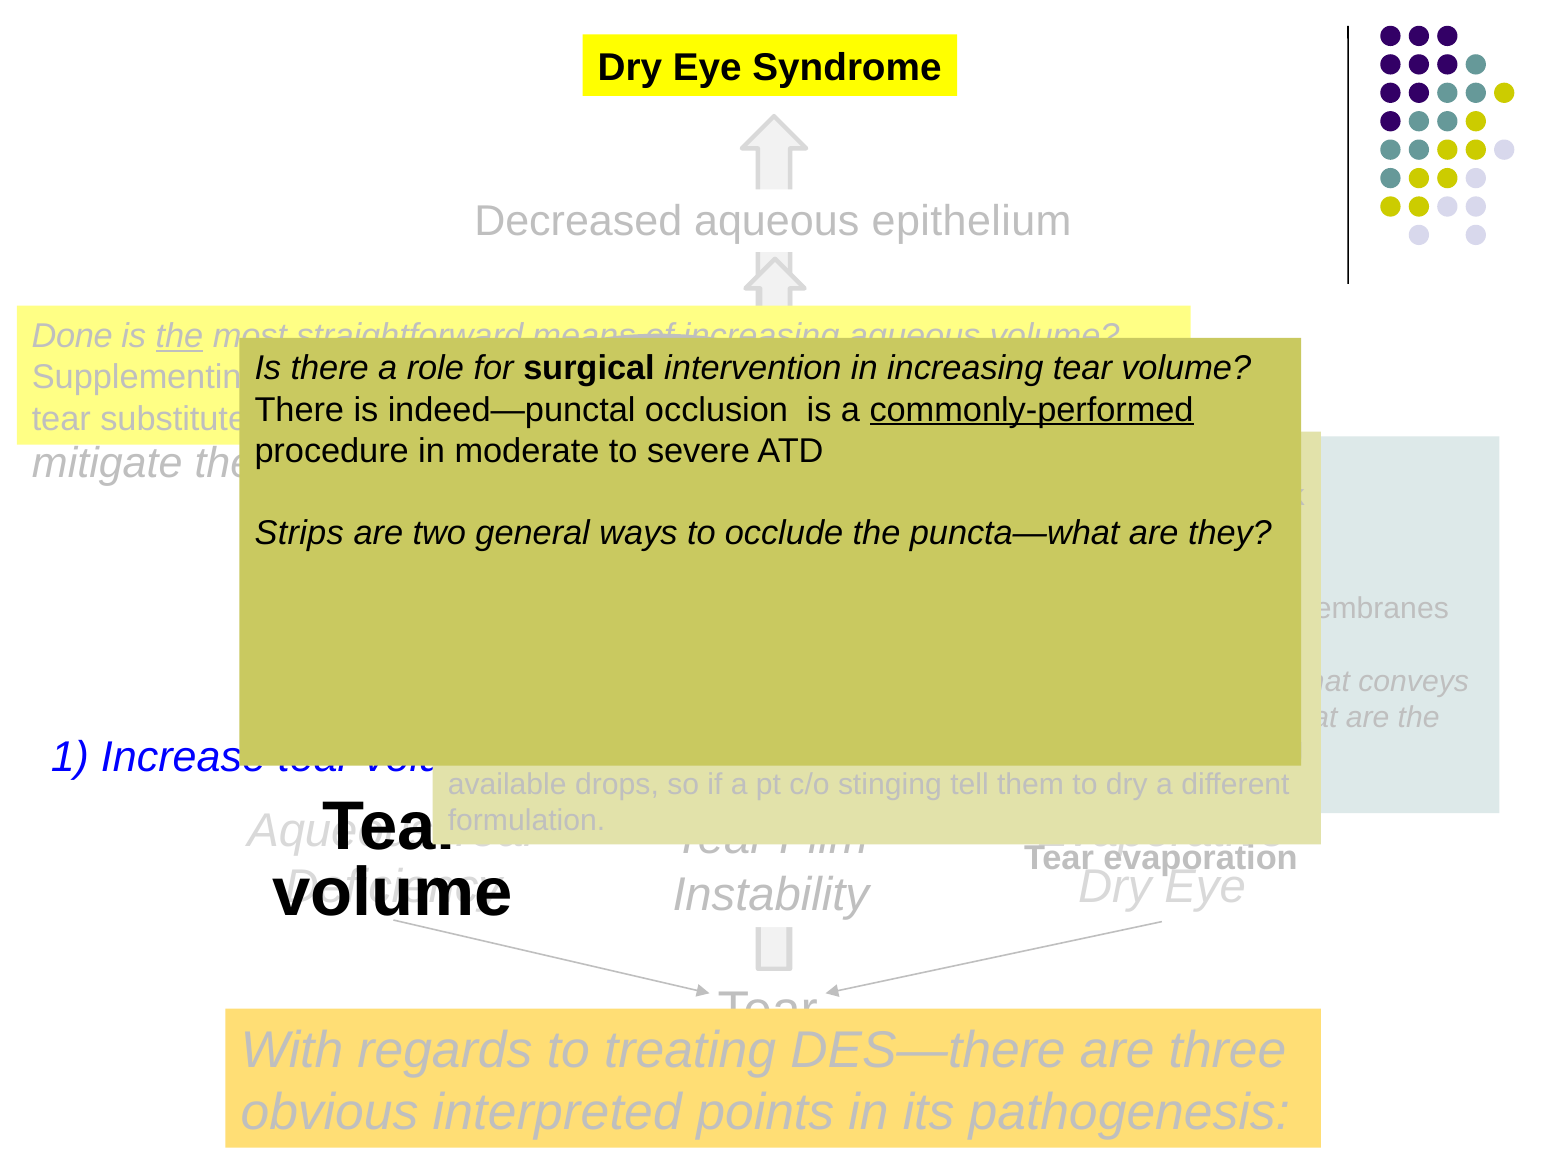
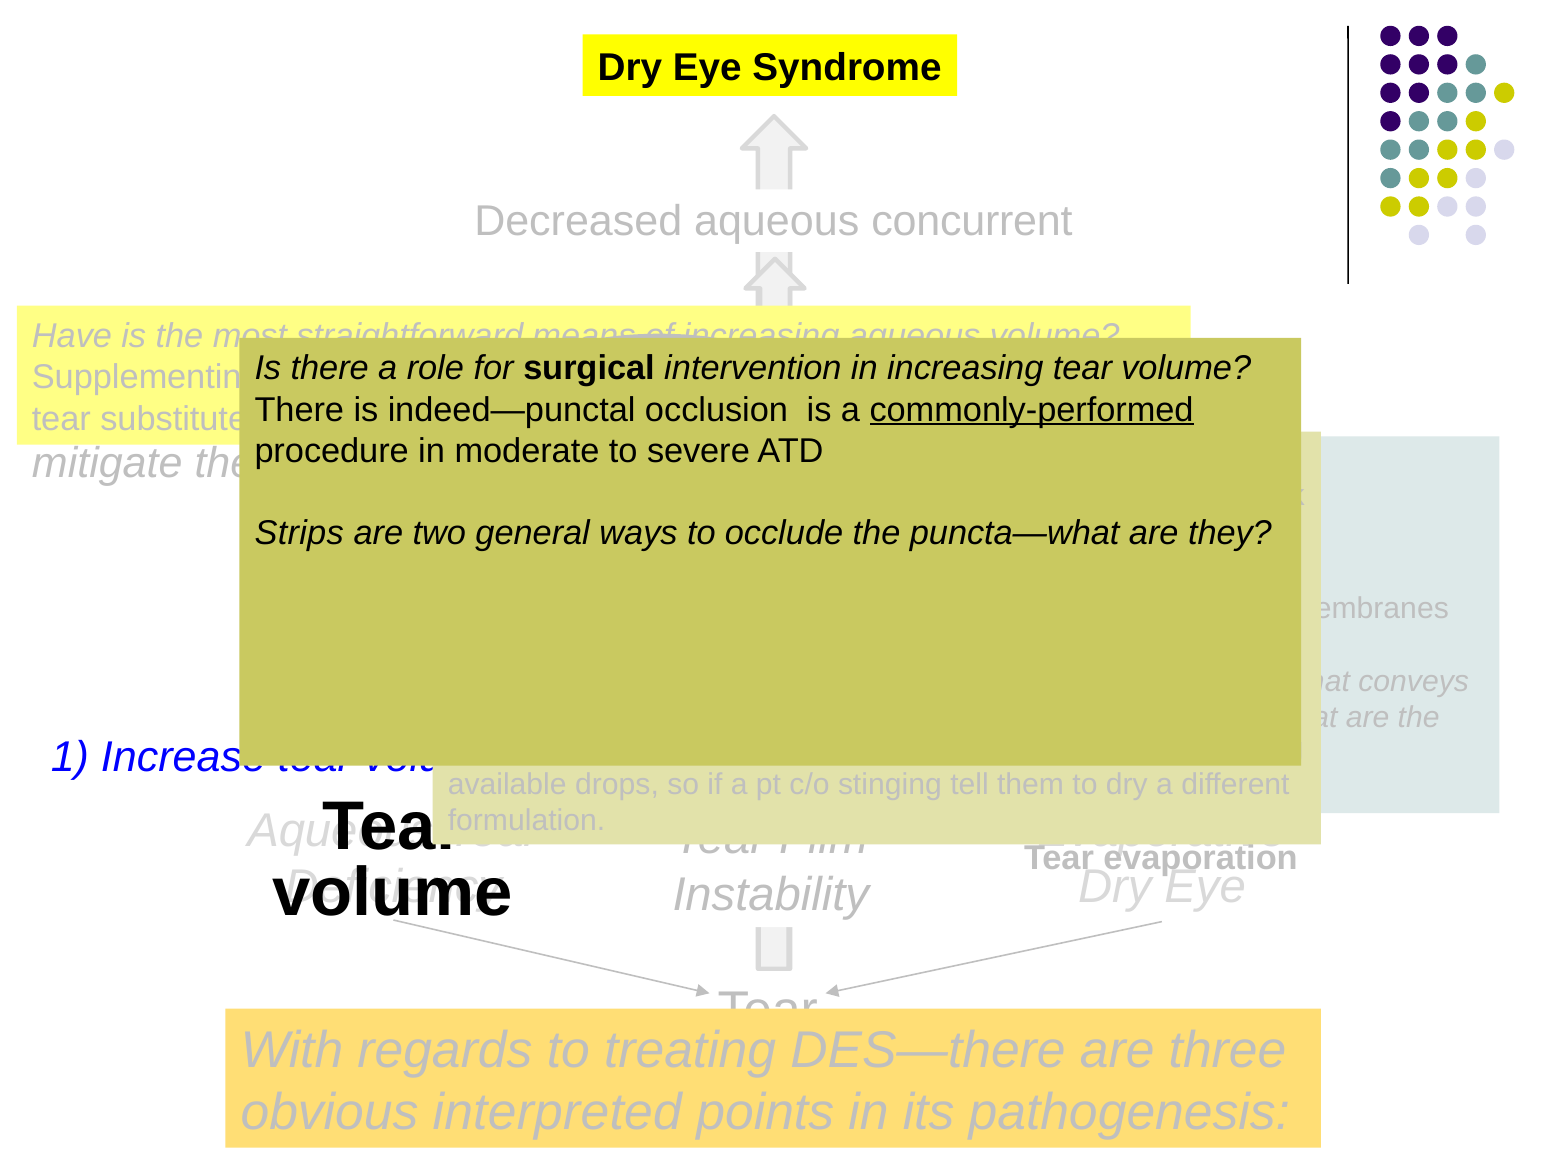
aqueous epithelium: epithelium -> concurrent
Done: Done -> Have
the at (179, 336) underline: present -> none
